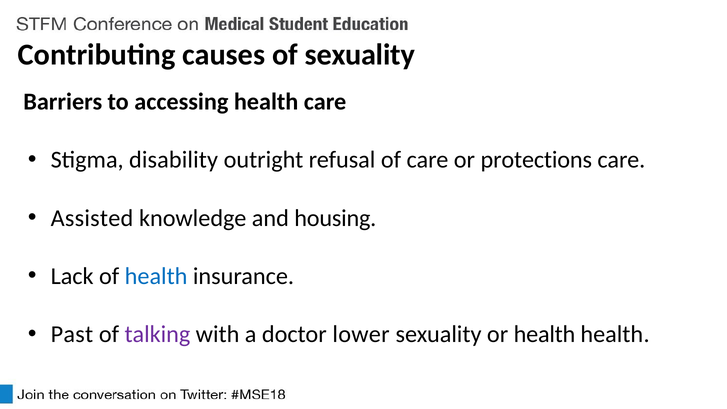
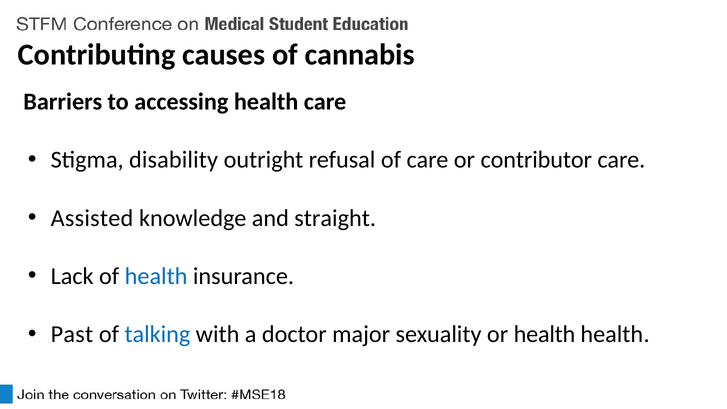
of sexuality: sexuality -> cannabis
protections: protections -> contributor
housing: housing -> straight
talking colour: purple -> blue
lower: lower -> major
